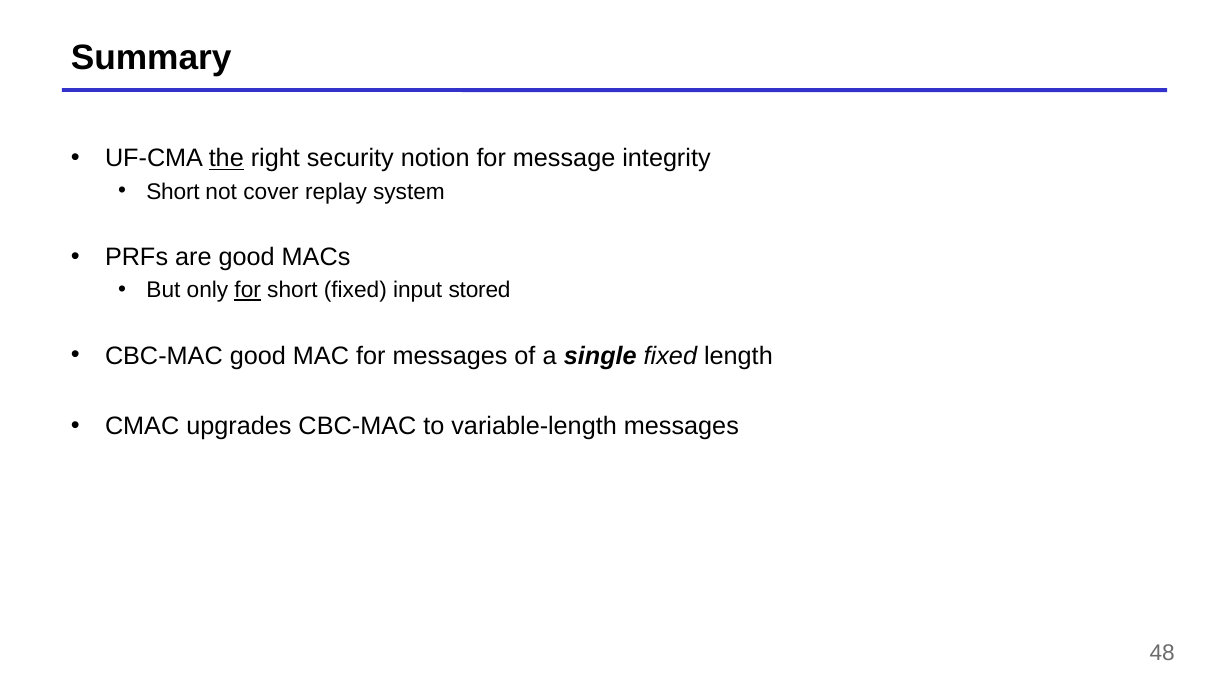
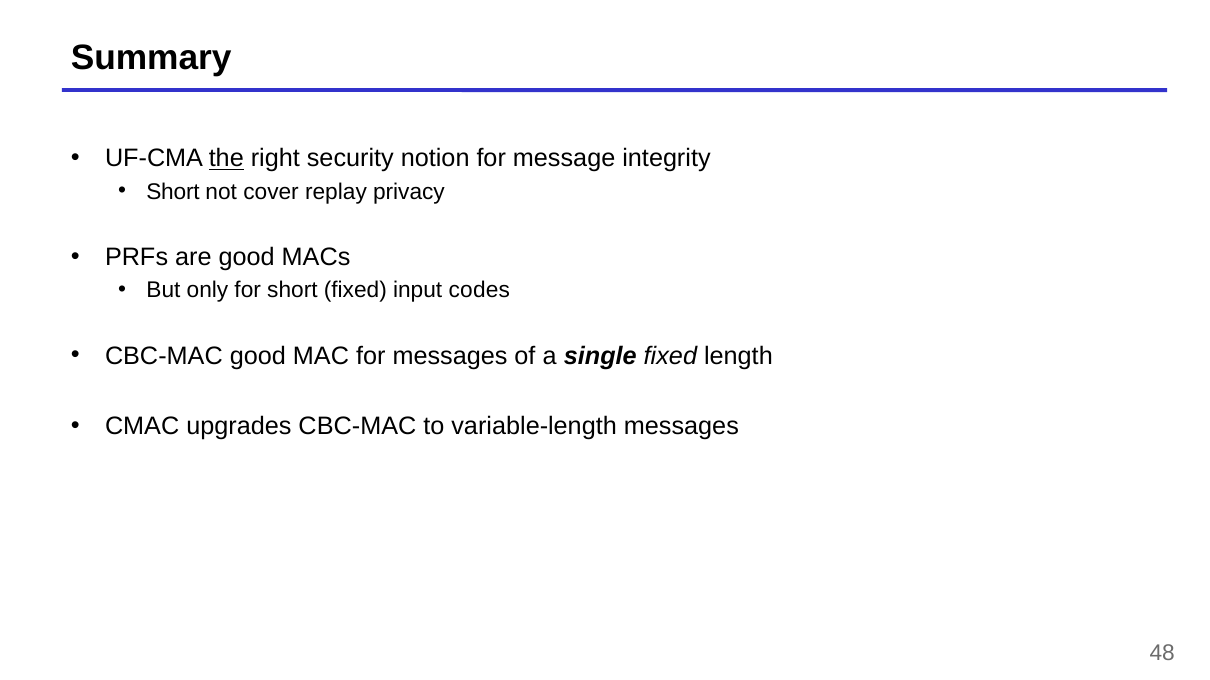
system: system -> privacy
for at (248, 291) underline: present -> none
stored: stored -> codes
